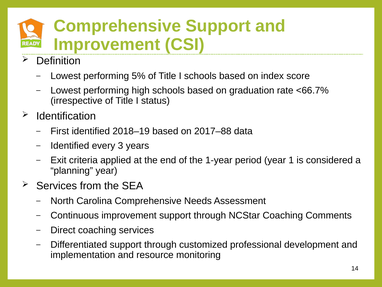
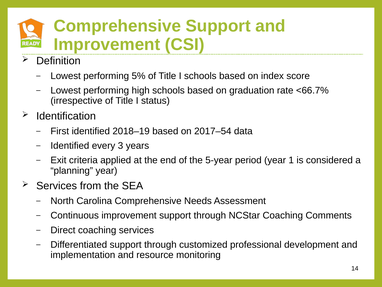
2017–88: 2017–88 -> 2017–54
1-year: 1-year -> 5-year
